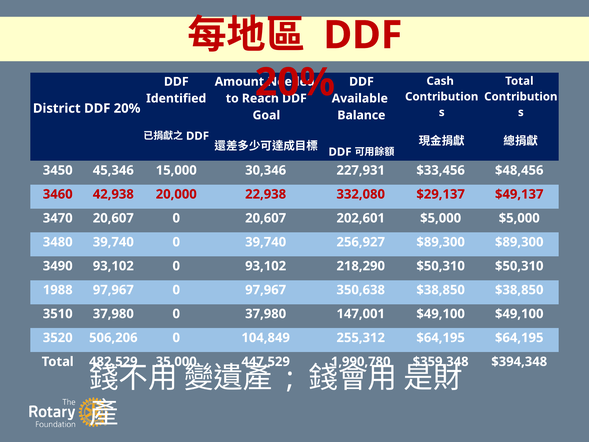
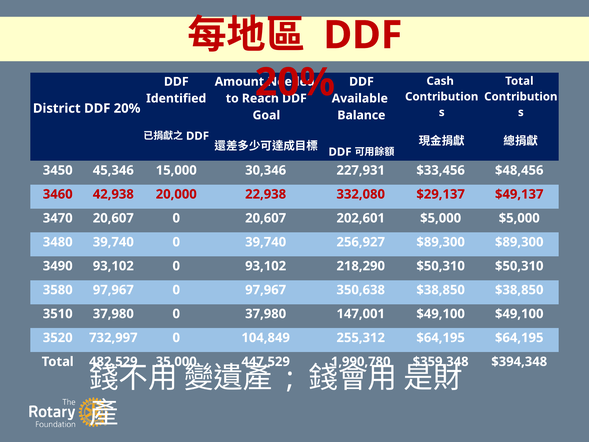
1988: 1988 -> 3580
506,206: 506,206 -> 732,997
